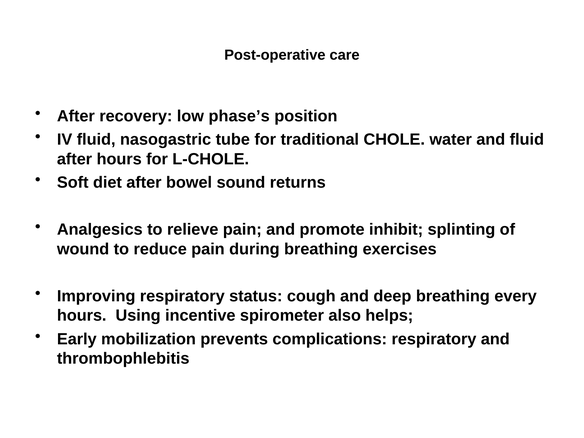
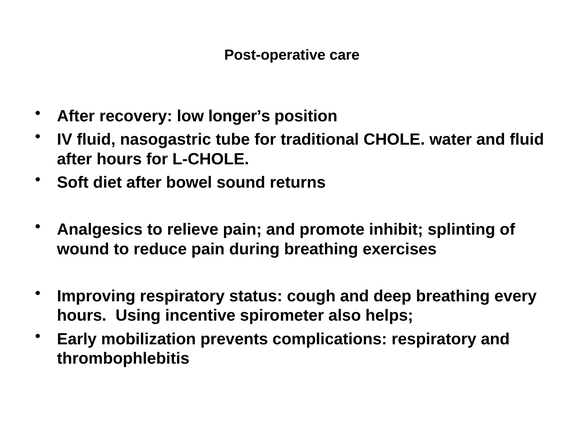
phase’s: phase’s -> longer’s
